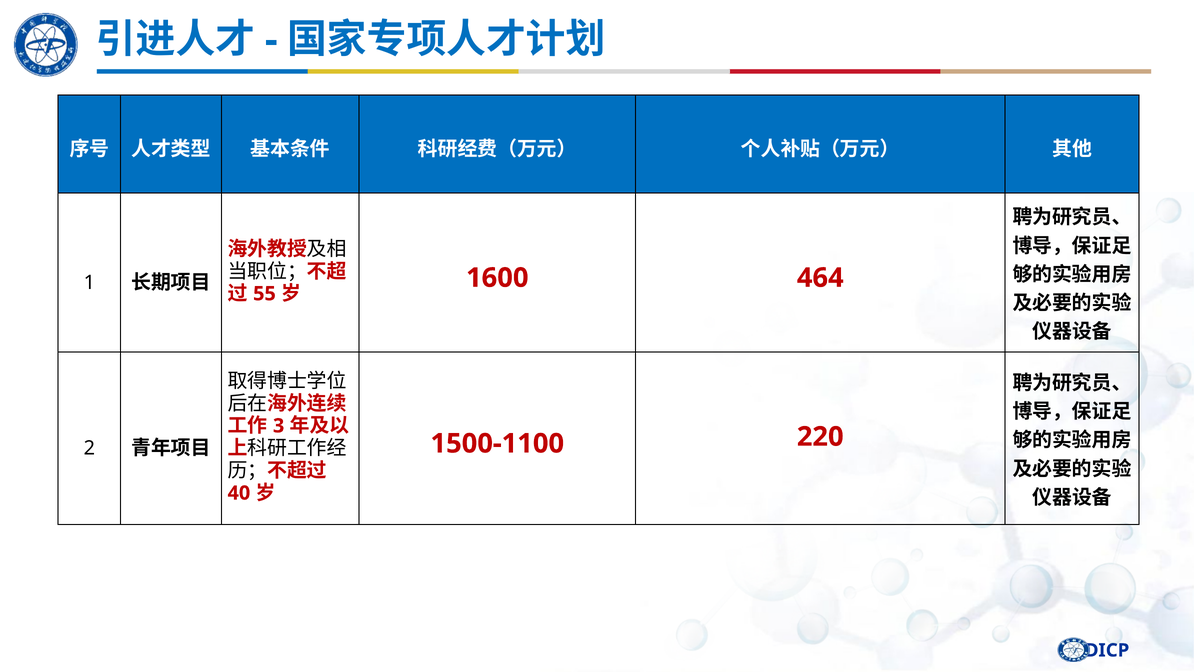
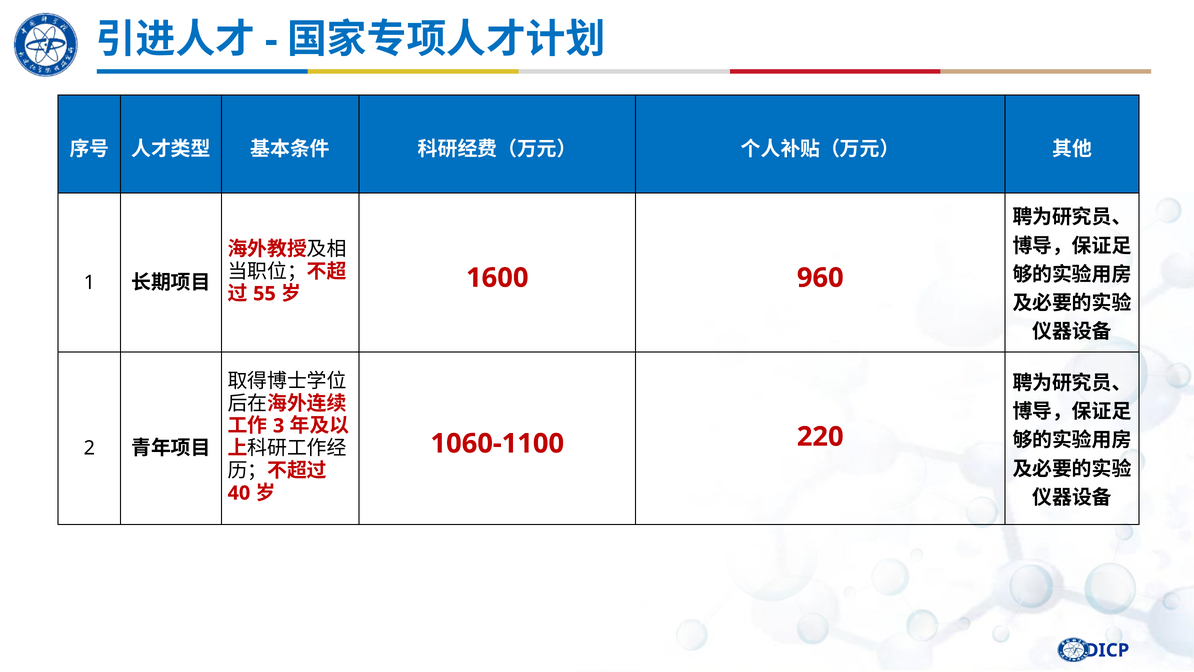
464: 464 -> 960
1500-1100: 1500-1100 -> 1060-1100
